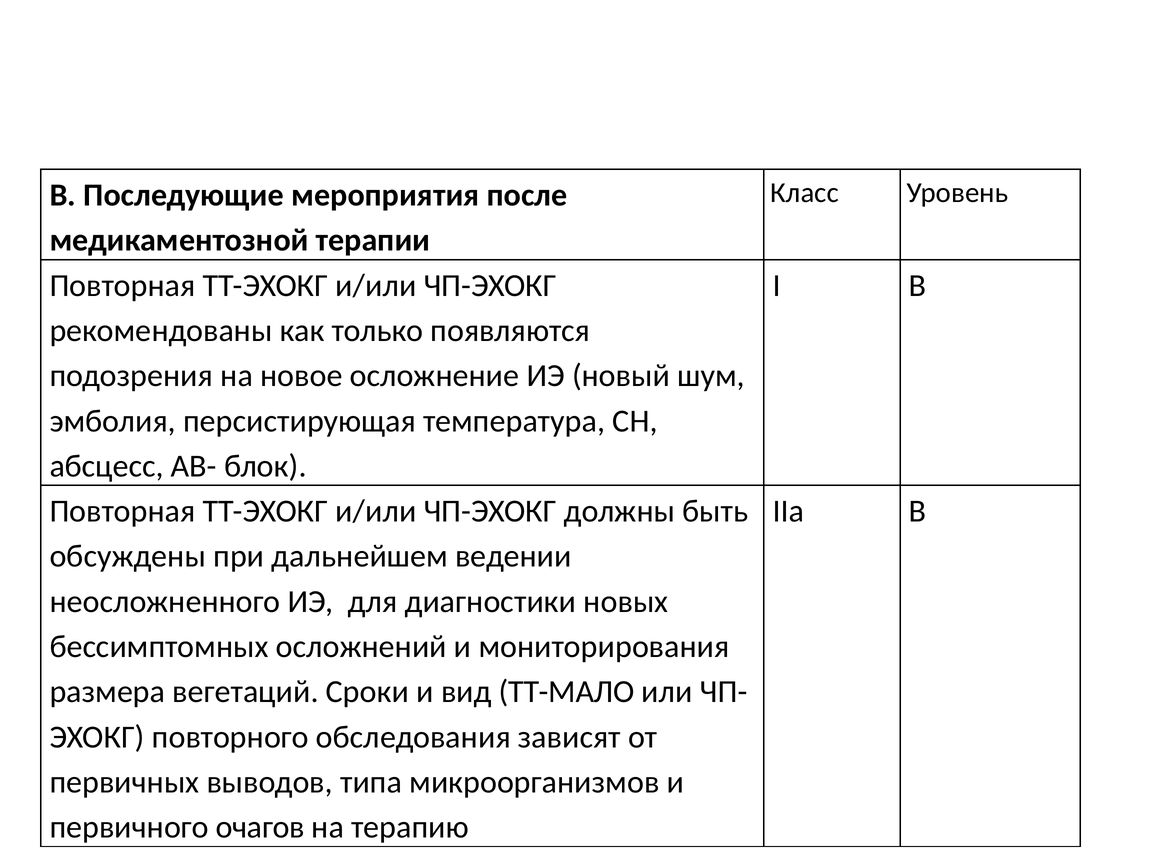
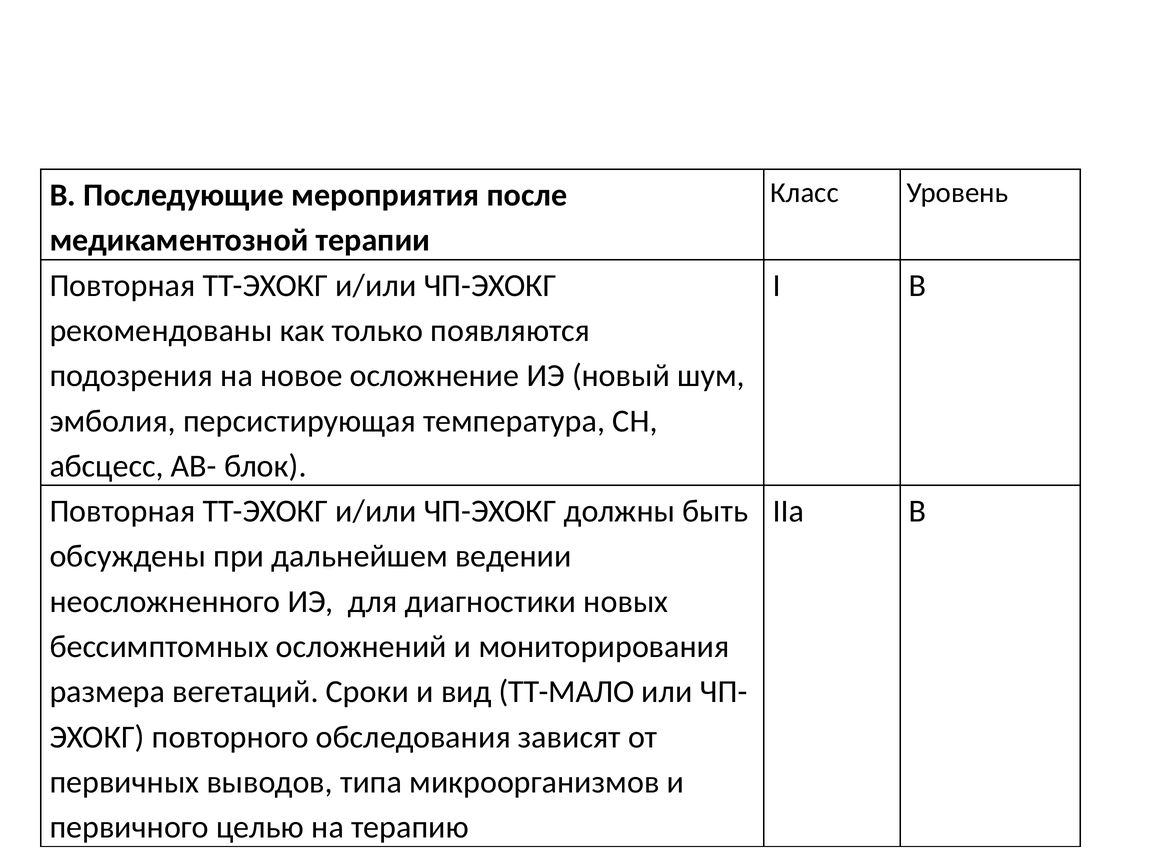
очагов: очагов -> целью
